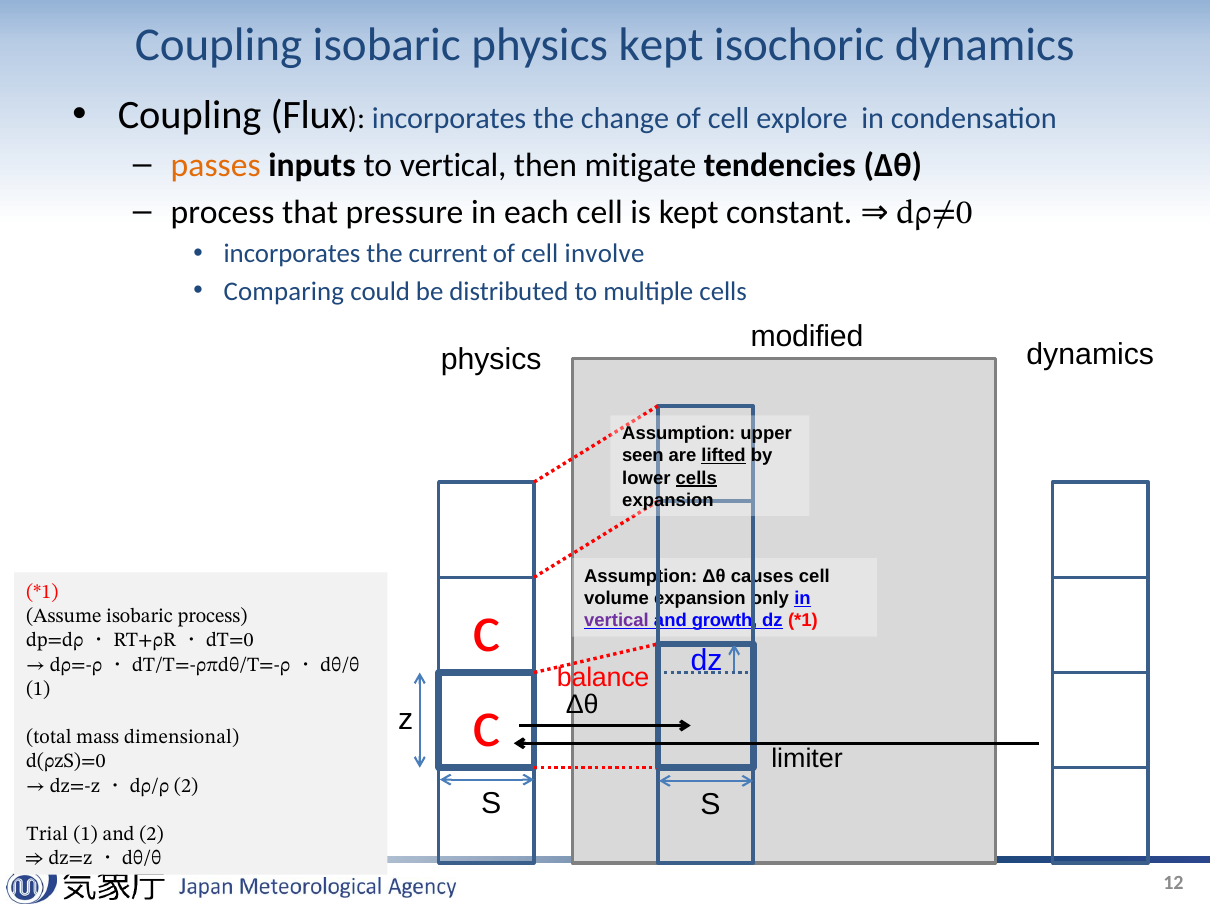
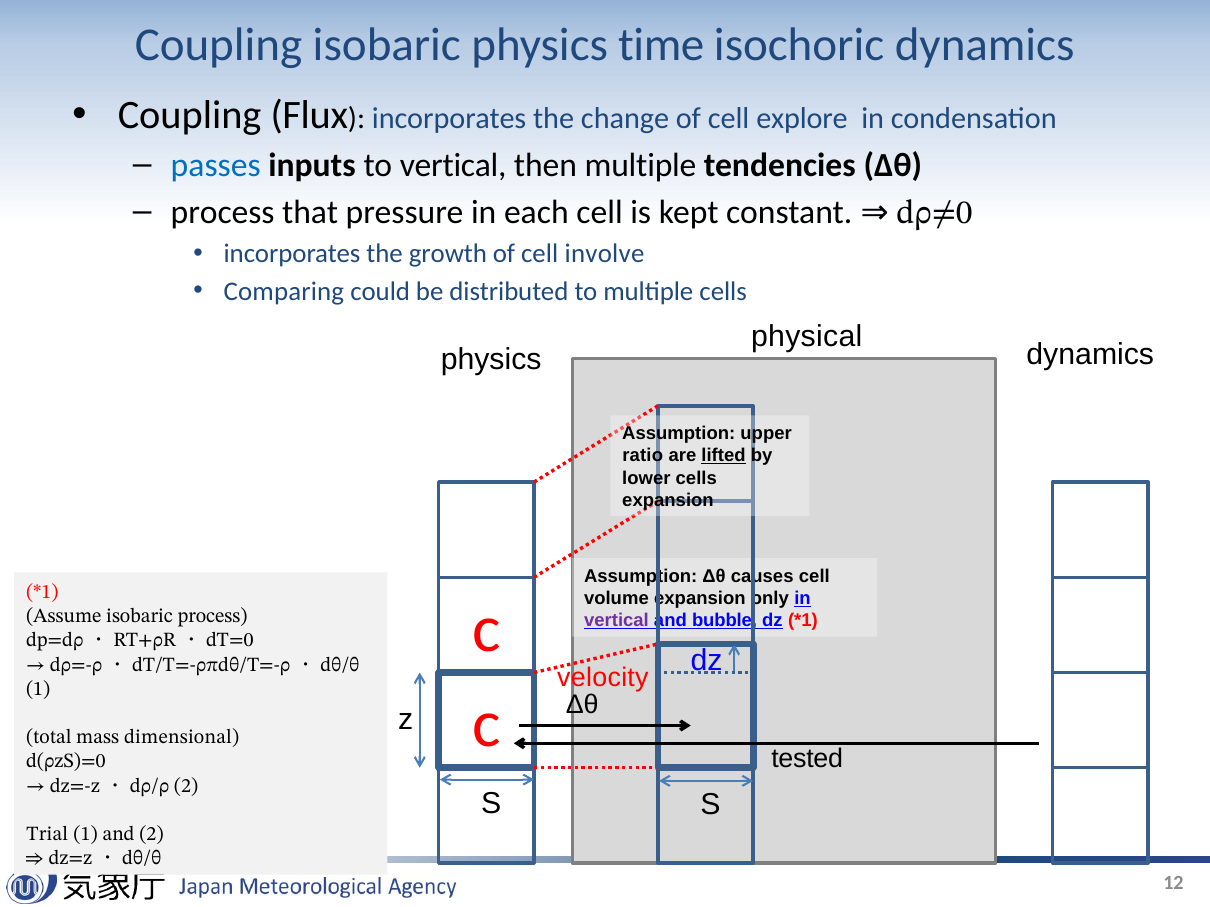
physics kept: kept -> time
passes colour: orange -> blue
then mitigate: mitigate -> multiple
current: current -> growth
modified: modified -> physical
seen: seen -> ratio
cells at (696, 478) underline: present -> none
growth: growth -> bubble
balance: balance -> velocity
limiter: limiter -> tested
